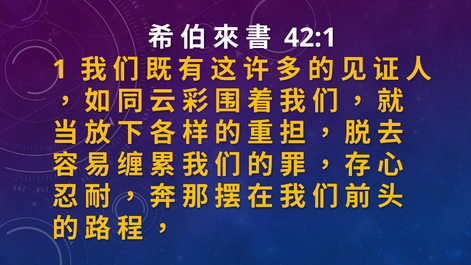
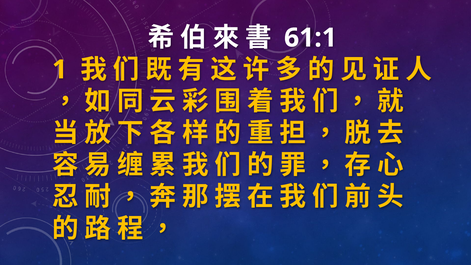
42:1: 42:1 -> 61:1
